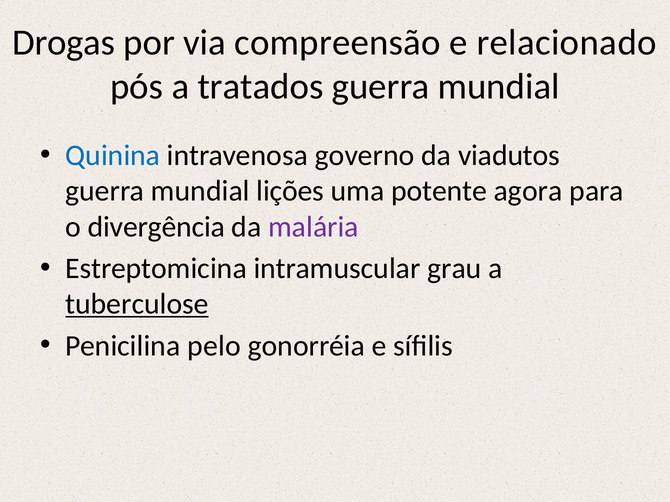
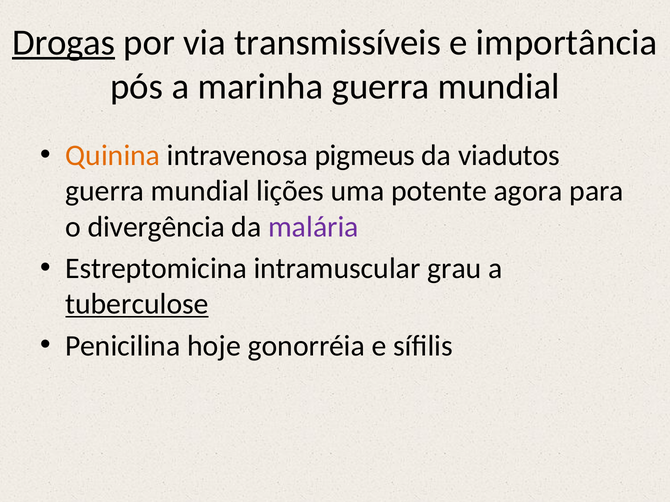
Drogas underline: none -> present
compreensão: compreensão -> transmissíveis
relacionado: relacionado -> importância
tratados: tratados -> marinha
Quinina colour: blue -> orange
governo: governo -> pigmeus
pelo: pelo -> hoje
